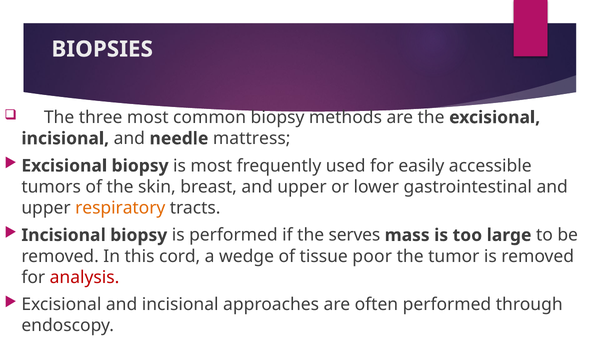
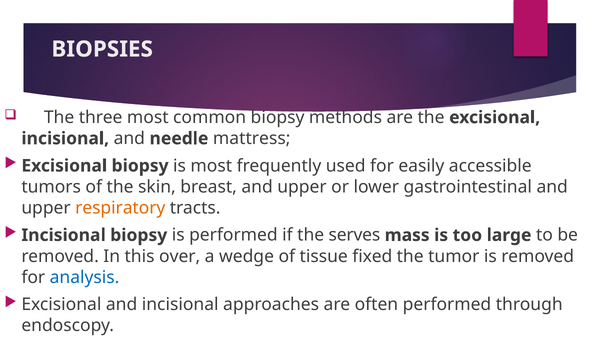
cord: cord -> over
poor: poor -> fixed
analysis colour: red -> blue
